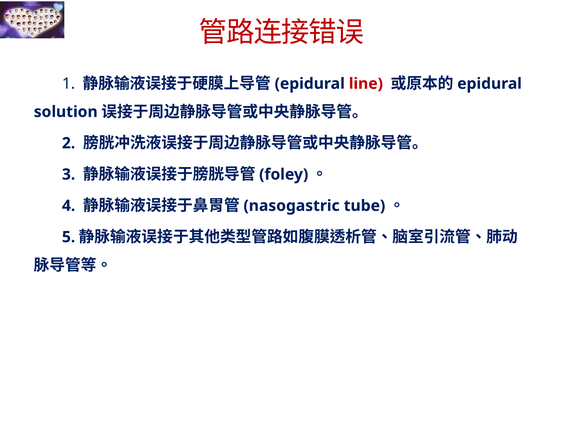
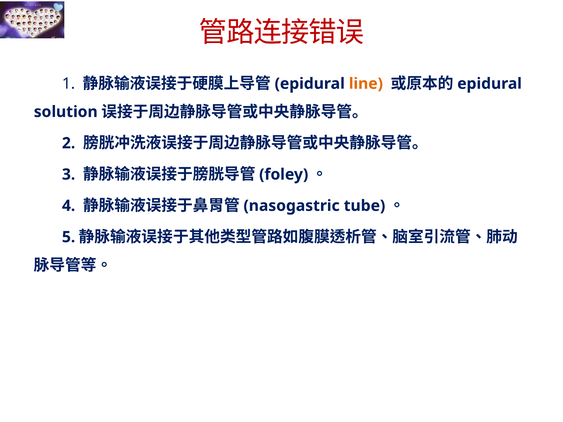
line colour: red -> orange
